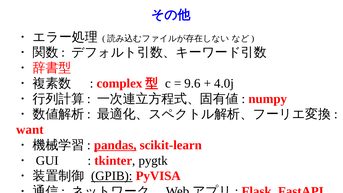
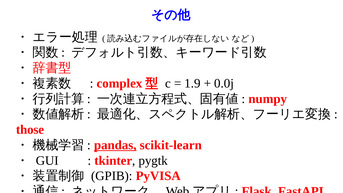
9.6: 9.6 -> 1.9
4.0j: 4.0j -> 0.0j
want: want -> those
GPIB underline: present -> none
